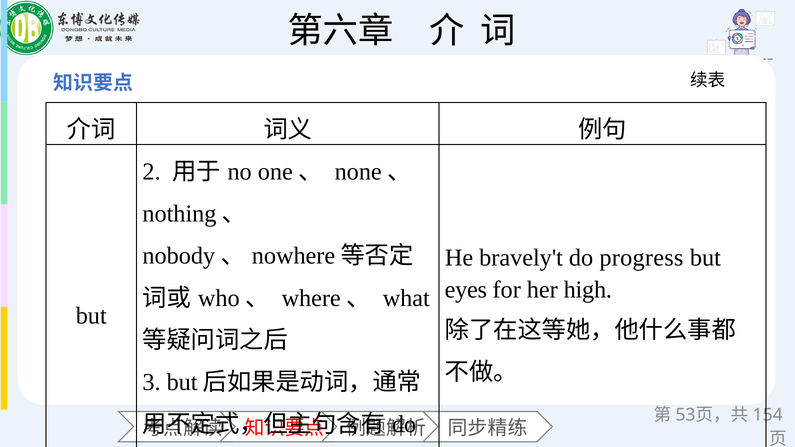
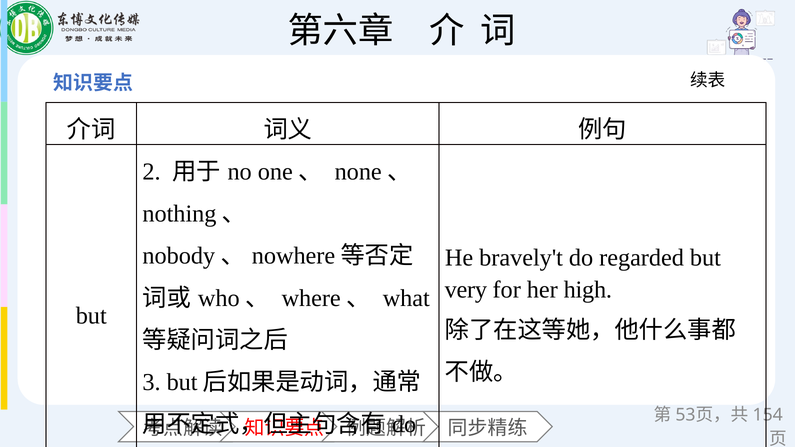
progress: progress -> regarded
eyes: eyes -> very
